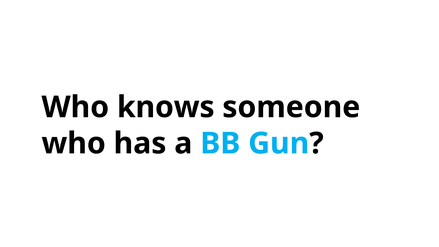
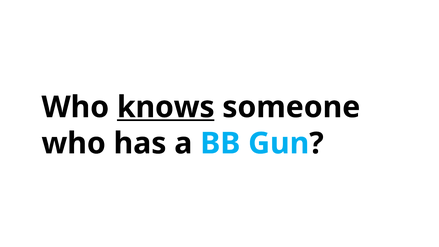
knows underline: none -> present
